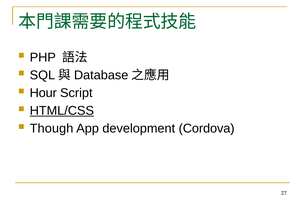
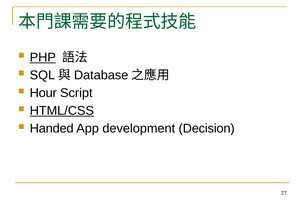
PHP underline: none -> present
Though: Though -> Handed
Cordova: Cordova -> Decision
